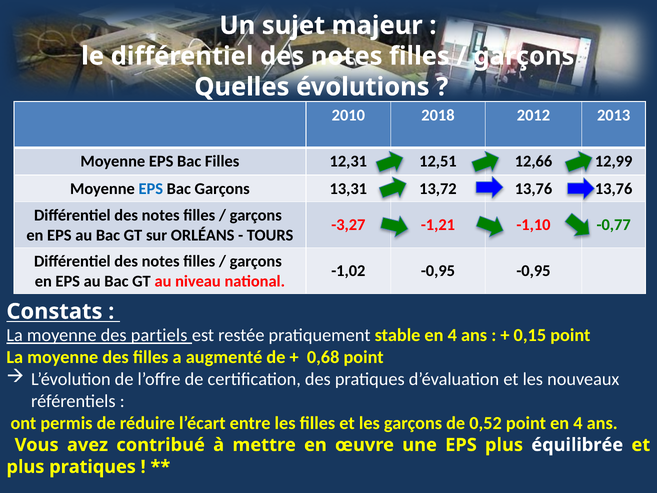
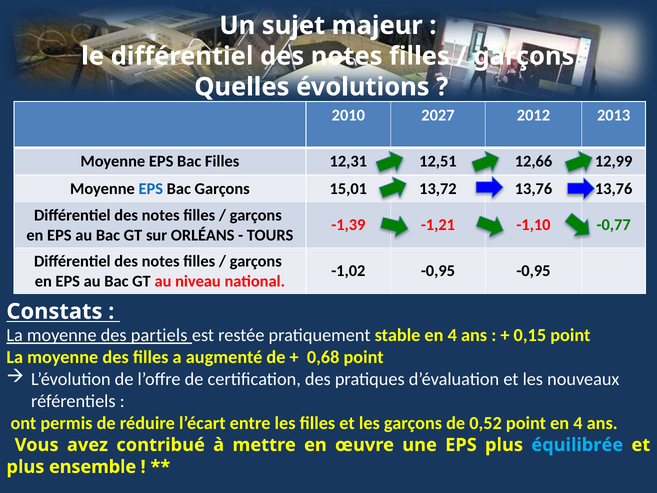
2018: 2018 -> 2027
13,31: 13,31 -> 15,01
-3,27: -3,27 -> -1,39
équilibrée colour: white -> light blue
plus pratiques: pratiques -> ensemble
